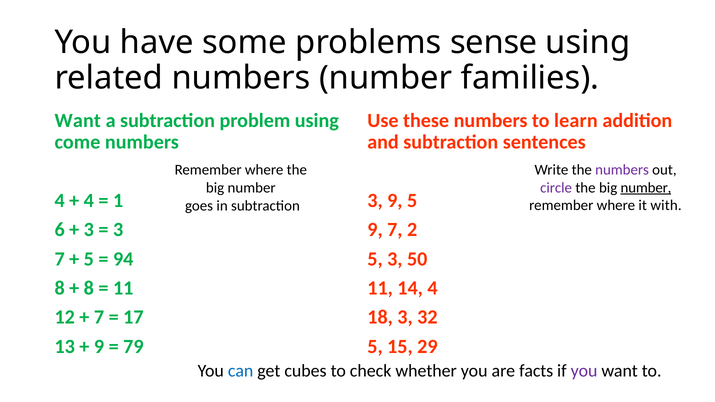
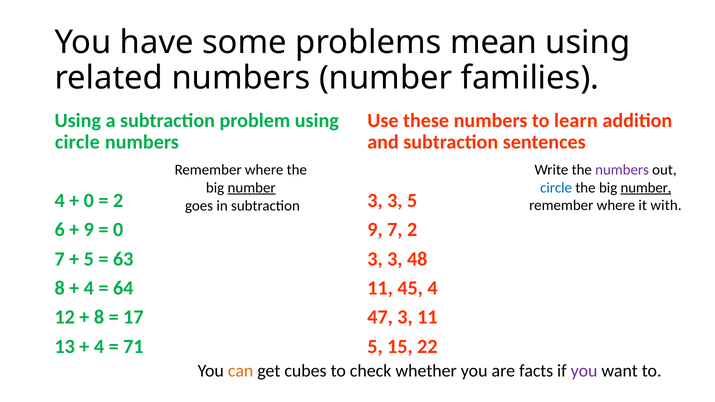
sense: sense -> mean
Want at (78, 120): Want -> Using
come at (77, 142): come -> circle
circle at (556, 188) colour: purple -> blue
number at (252, 188) underline: none -> present
4 at (89, 201): 4 -> 0
1 at (118, 201): 1 -> 2
9 at (395, 201): 9 -> 3
3 at (89, 230): 3 -> 9
3 at (118, 230): 3 -> 0
94: 94 -> 63
5 at (375, 259): 5 -> 3
50: 50 -> 48
8 at (89, 288): 8 -> 4
11 at (123, 288): 11 -> 64
14: 14 -> 45
7 at (99, 317): 7 -> 8
18: 18 -> 47
3 32: 32 -> 11
9 at (99, 347): 9 -> 4
79: 79 -> 71
29: 29 -> 22
can colour: blue -> orange
